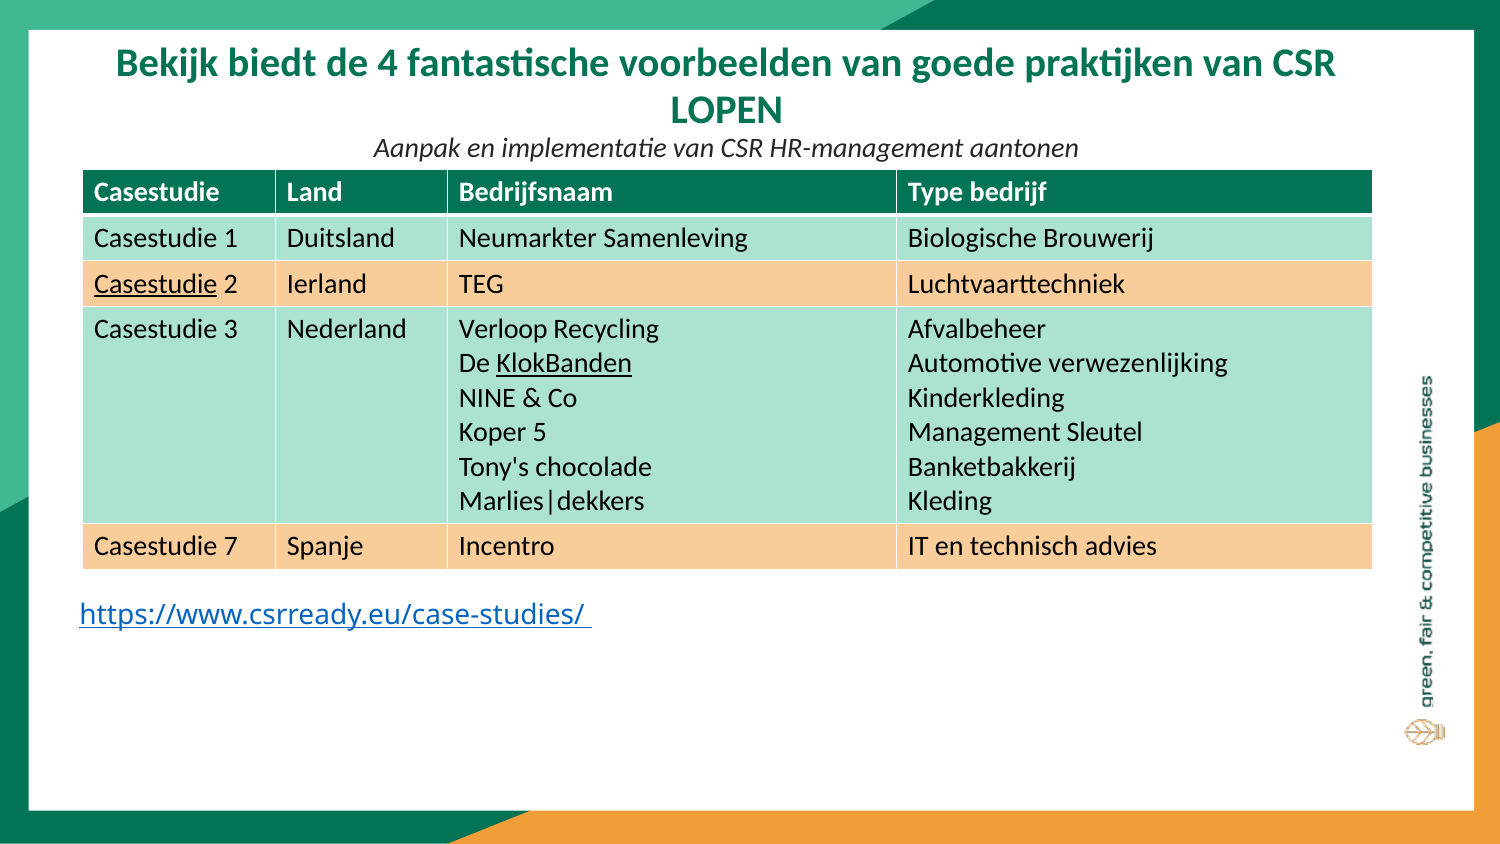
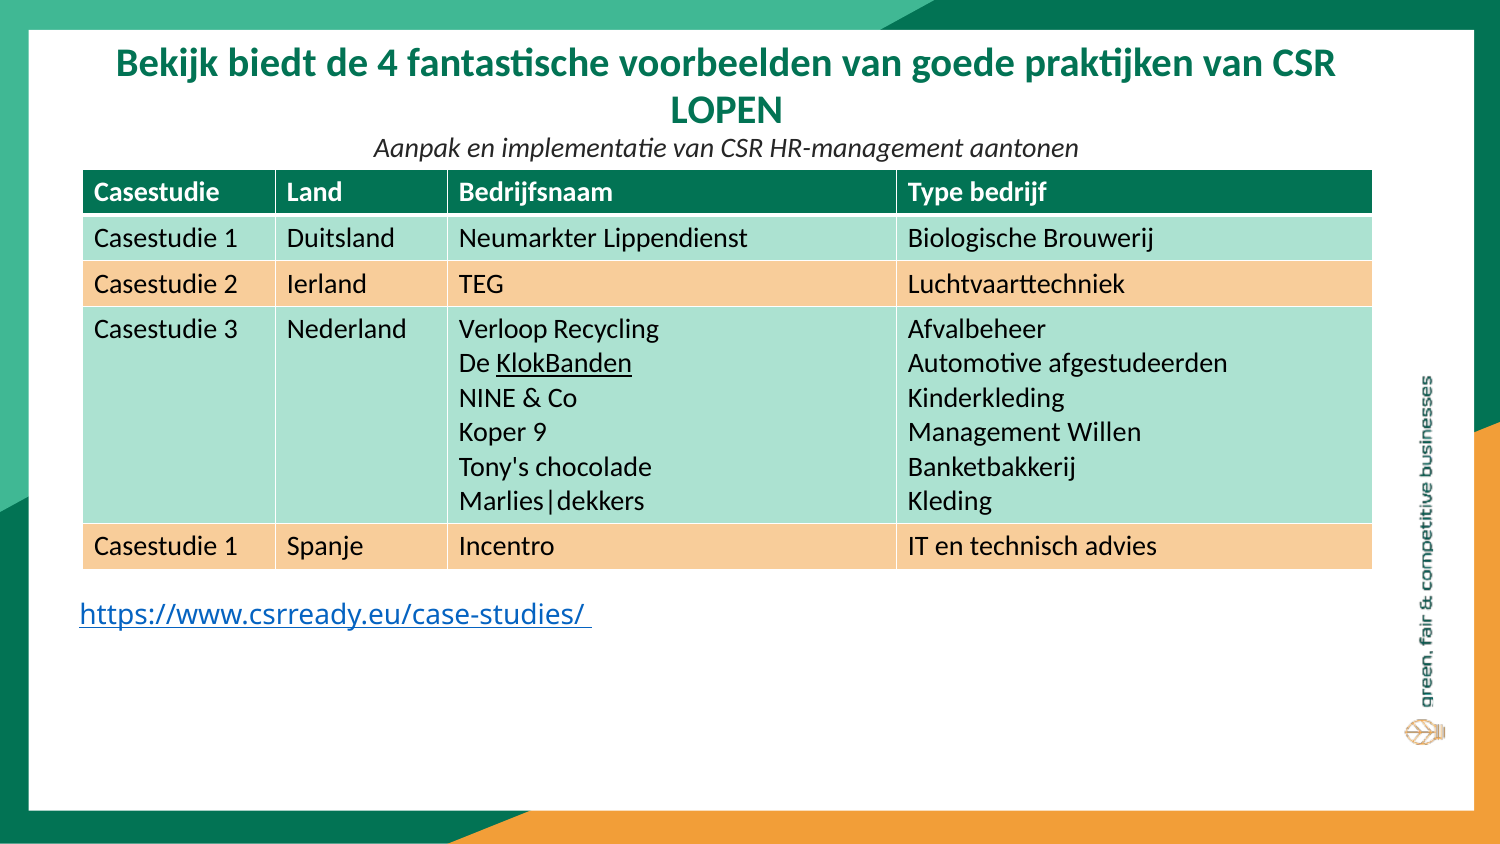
Samenleving: Samenleving -> Lippendienst
Casestudie at (156, 284) underline: present -> none
verwezenlijking: verwezenlijking -> afgestudeerden
5: 5 -> 9
Sleutel: Sleutel -> Willen
7 at (231, 547): 7 -> 1
